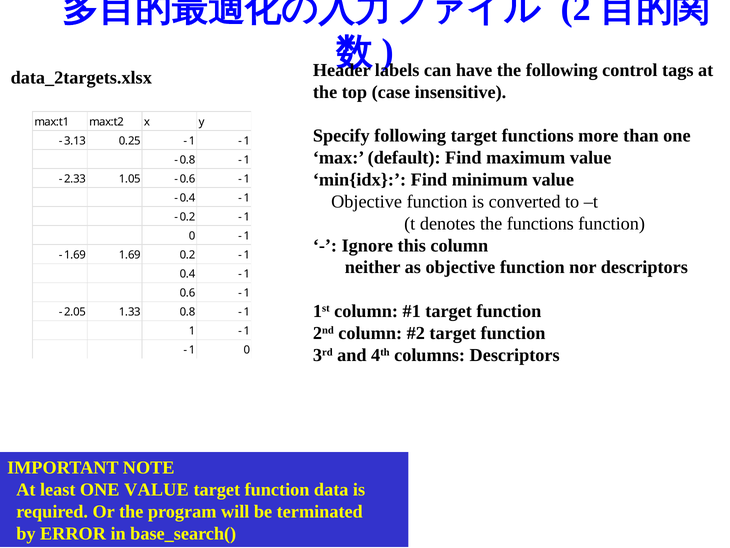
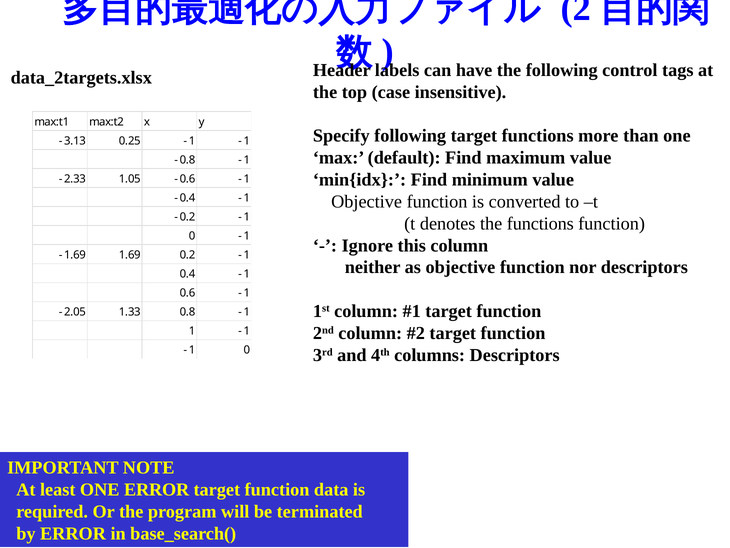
ONE VALUE: VALUE -> ERROR
